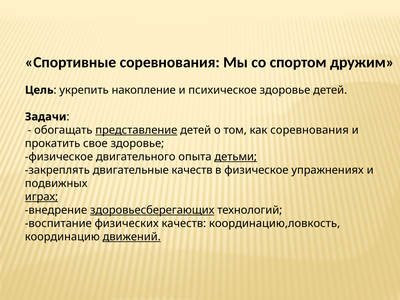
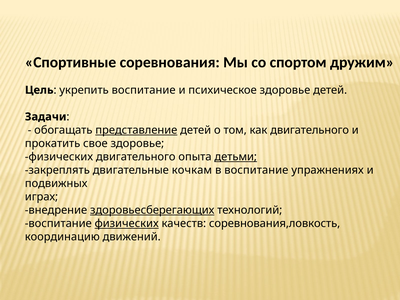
укрепить накопление: накопление -> воспитание
как соревнования: соревнования -> двигательного
физическое at (59, 157): физическое -> физических
двигательные качеств: качеств -> кочкам
в физическое: физическое -> воспитание
играх underline: present -> none
физических at (127, 223) underline: none -> present
координацию,ловкость: координацию,ловкость -> соревнования,ловкость
движений underline: present -> none
